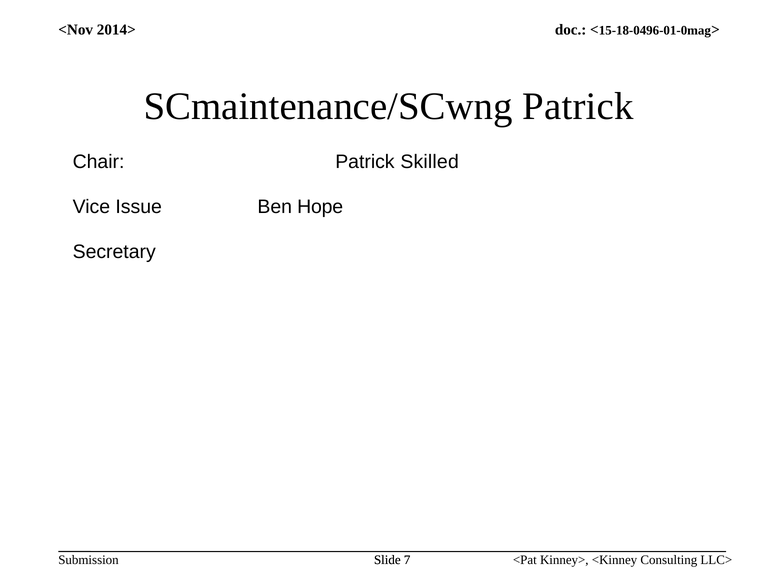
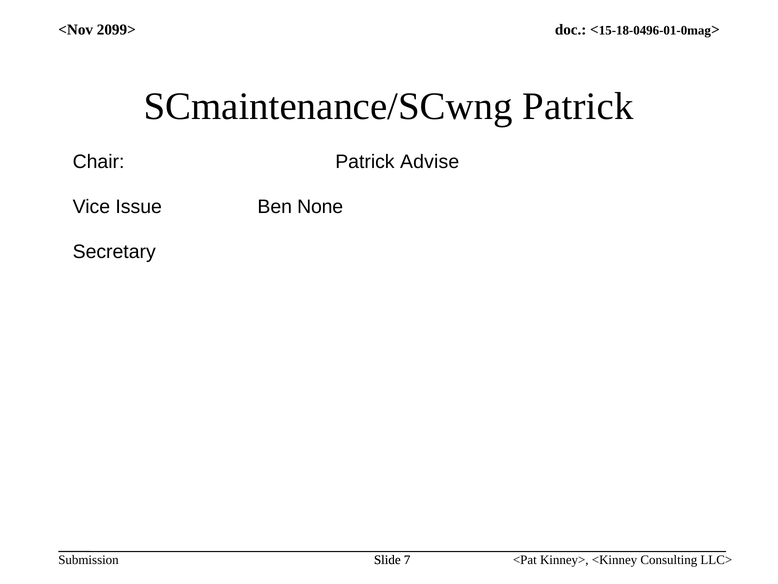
2014>: 2014> -> 2099>
Skilled: Skilled -> Advise
Hope: Hope -> None
